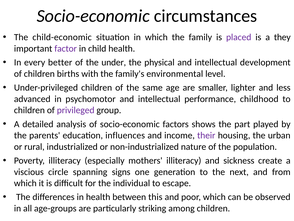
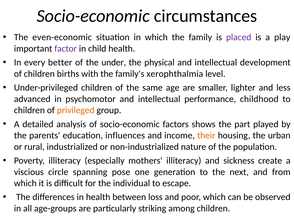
child-economic: child-economic -> even-economic
they: they -> play
environmental: environmental -> xerophthalmia
privileged colour: purple -> orange
their colour: purple -> orange
signs: signs -> pose
this: this -> loss
